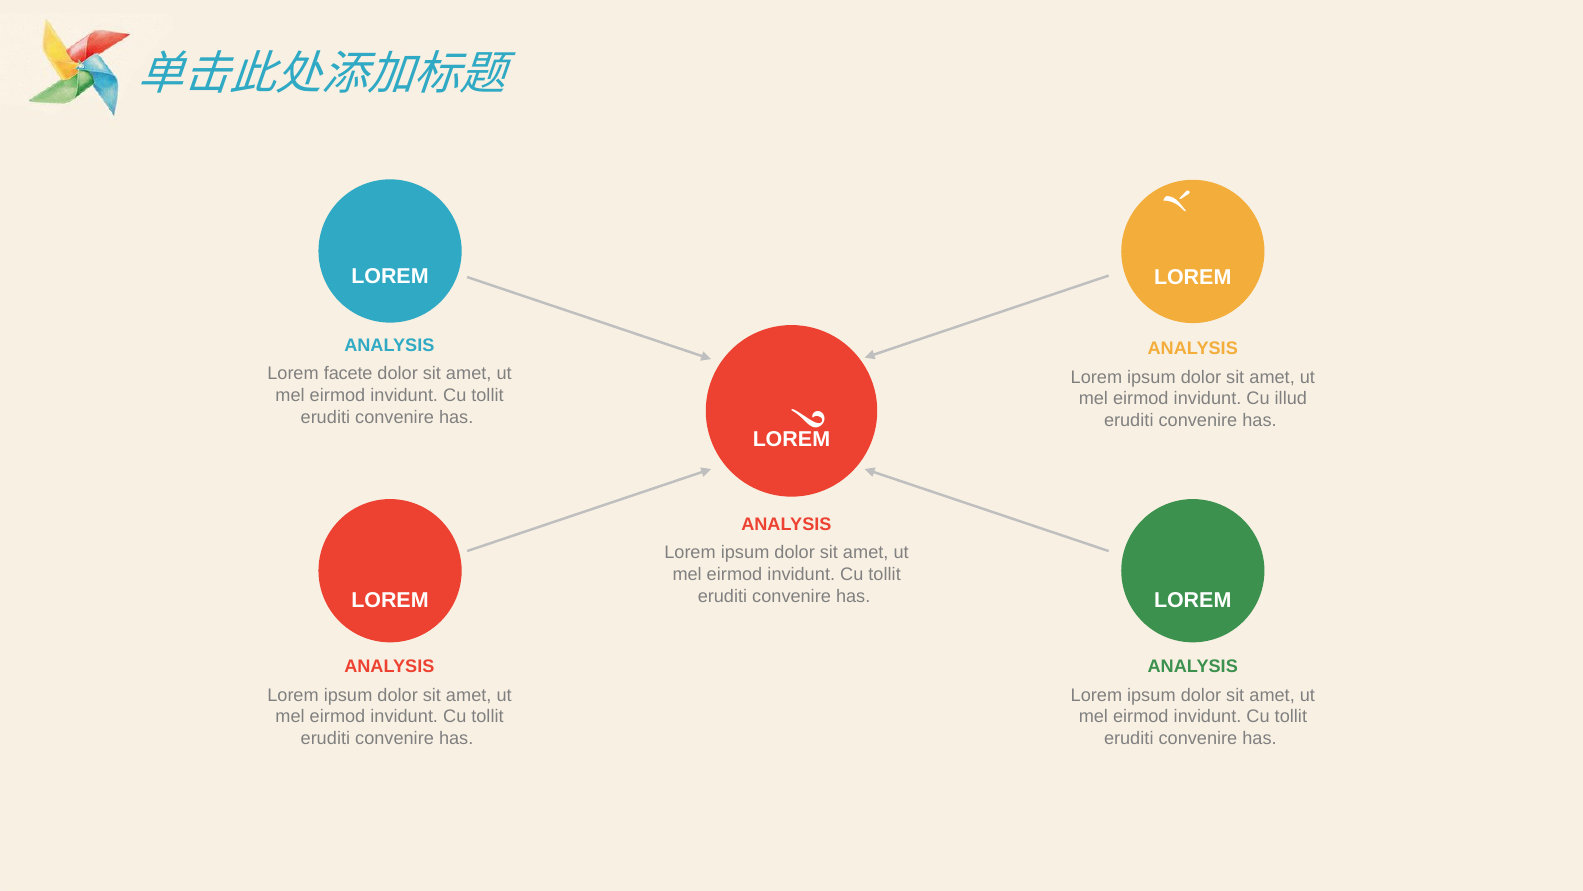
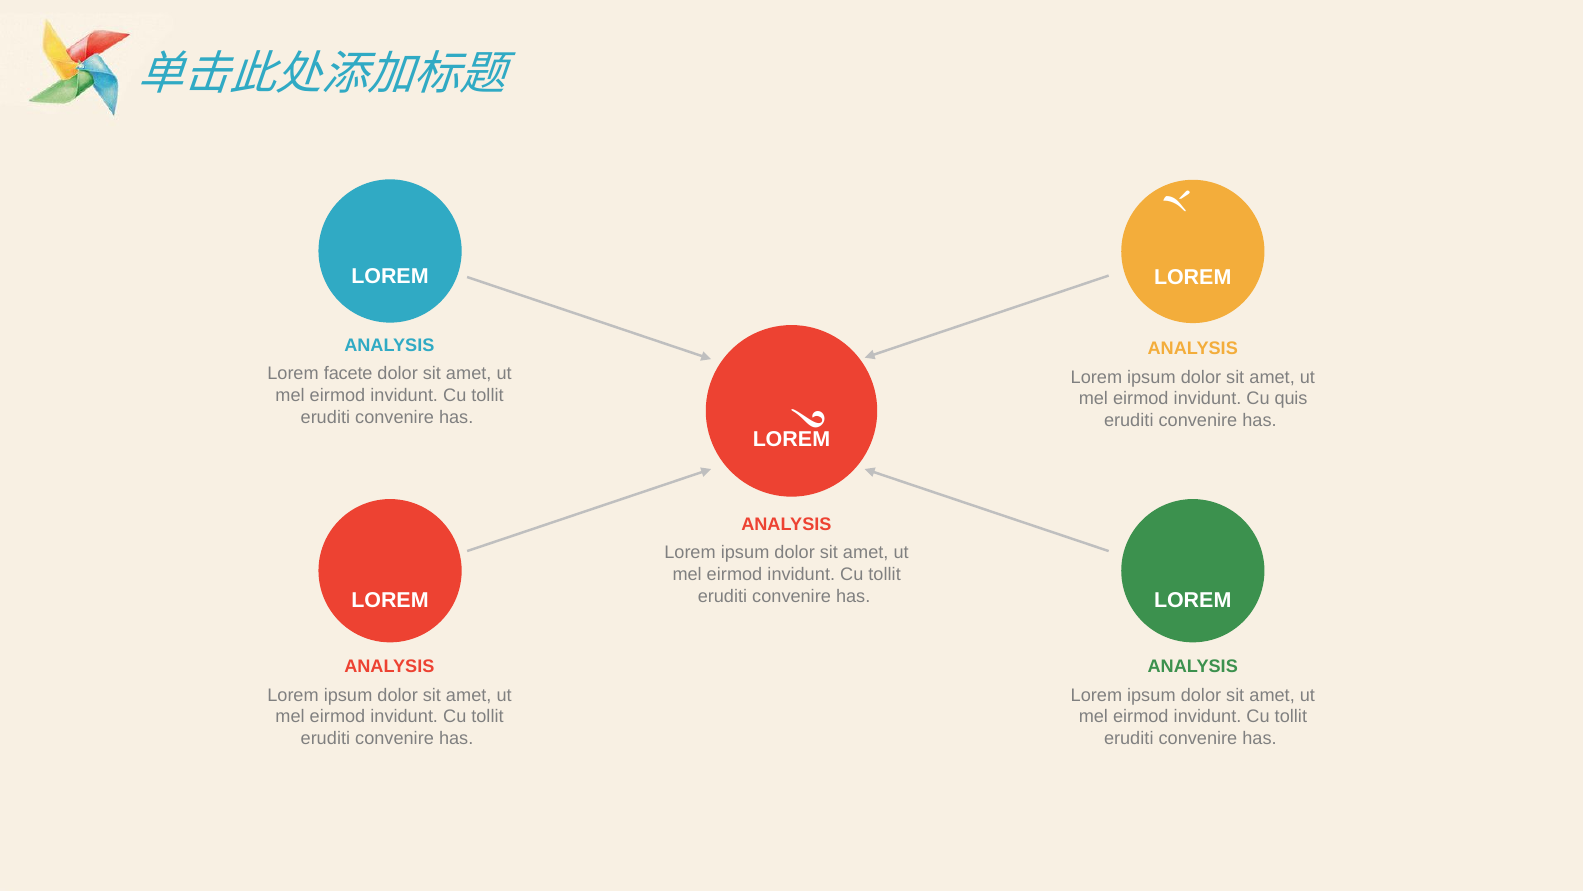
illud: illud -> quis
